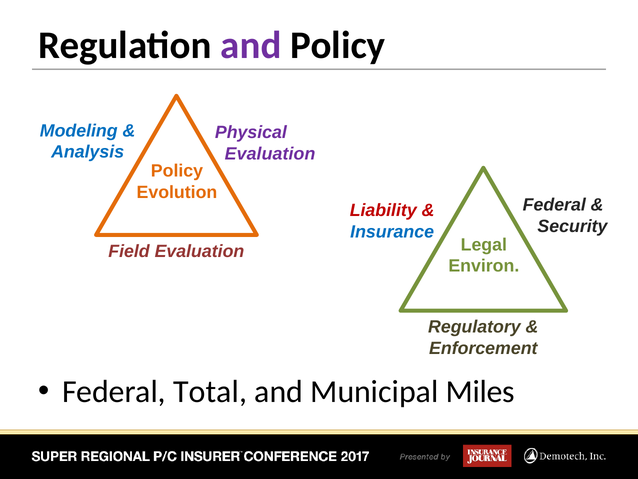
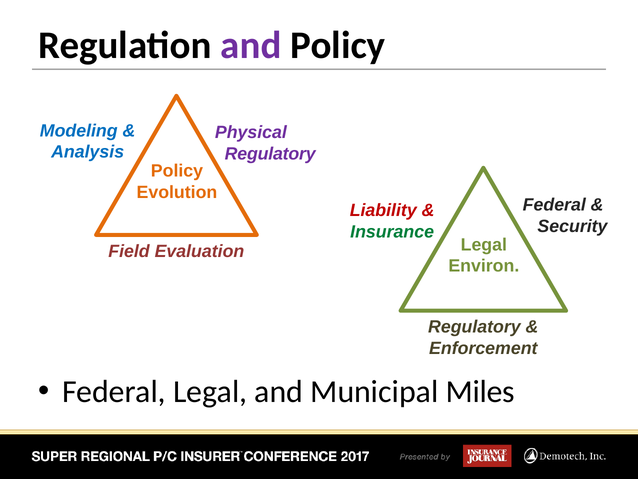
Evaluation at (270, 154): Evaluation -> Regulatory
Insurance colour: blue -> green
Federal Total: Total -> Legal
